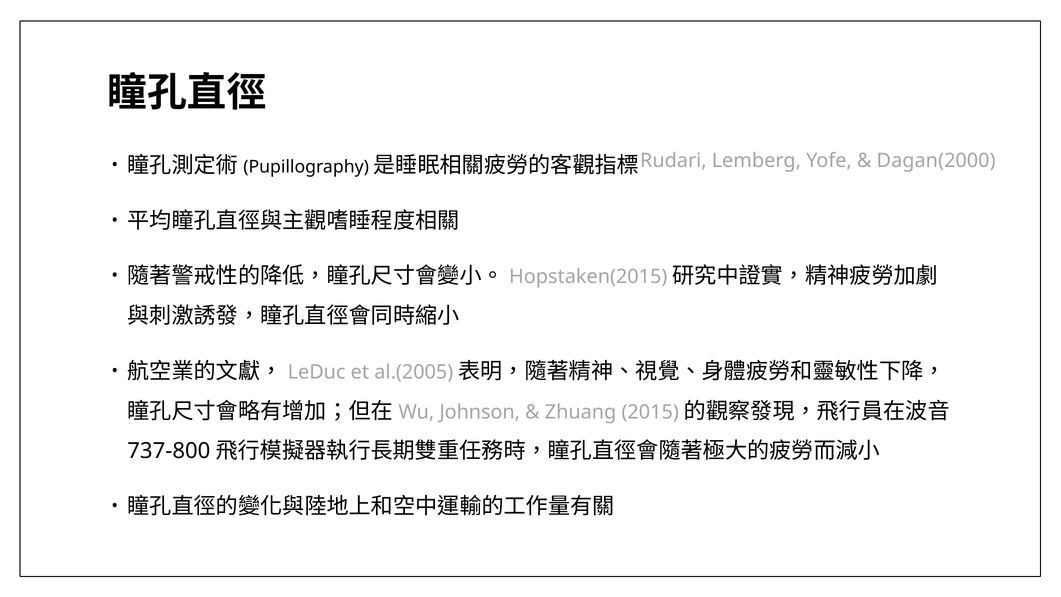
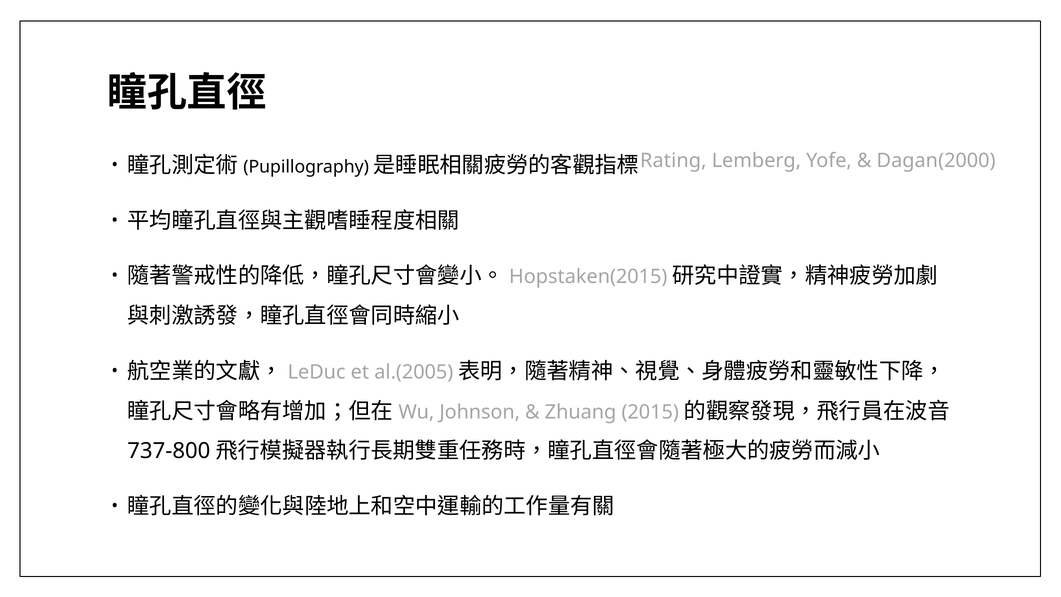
Rudari: Rudari -> Rating
